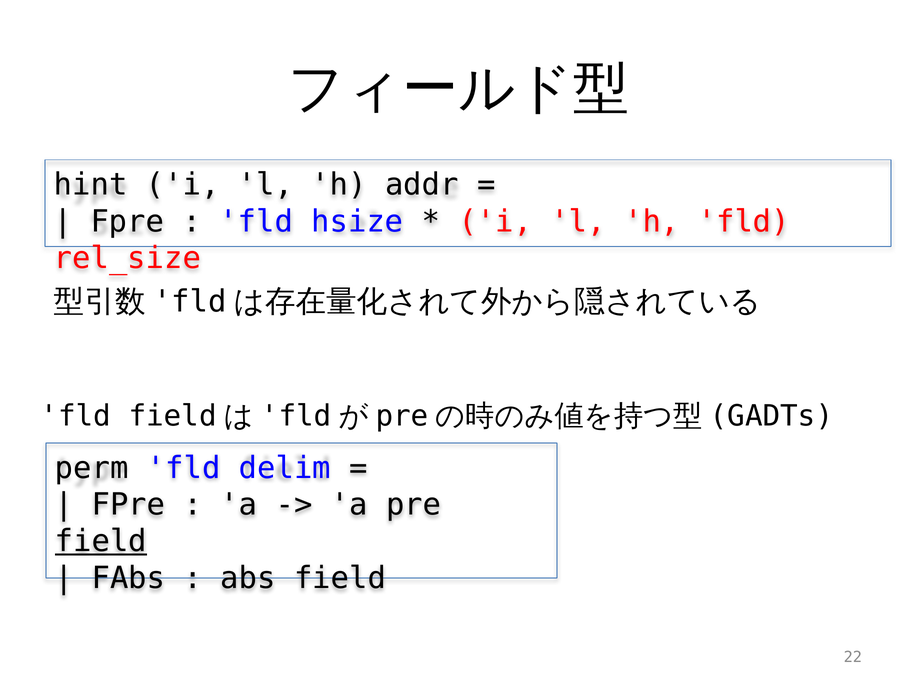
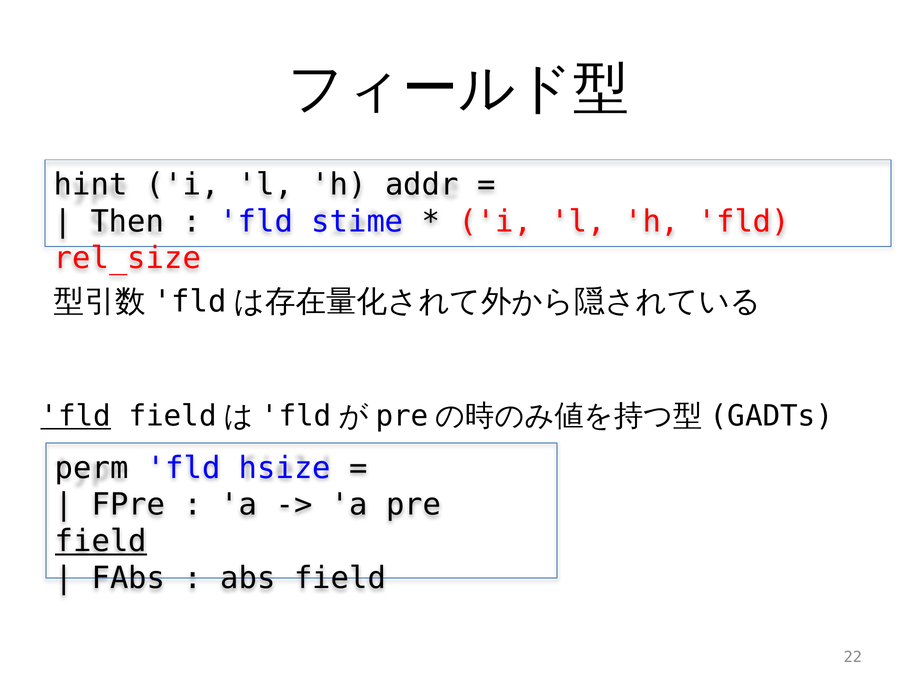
Fpre at (127, 221): Fpre -> Then
hsize: hsize -> stime
fld at (76, 416) underline: none -> present
delim: delim -> hsize
